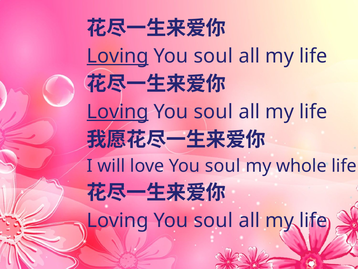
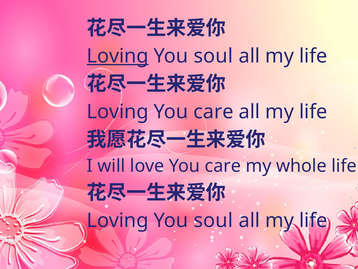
Loving at (118, 112) underline: present -> none
soul at (213, 112): soul -> care
love You soul: soul -> care
